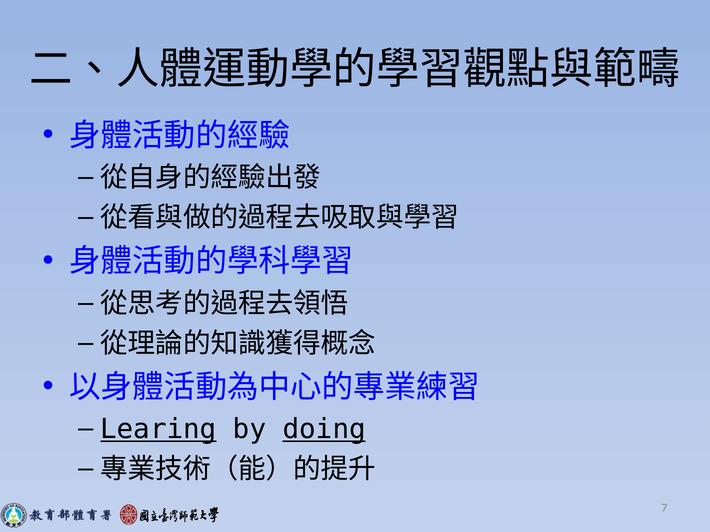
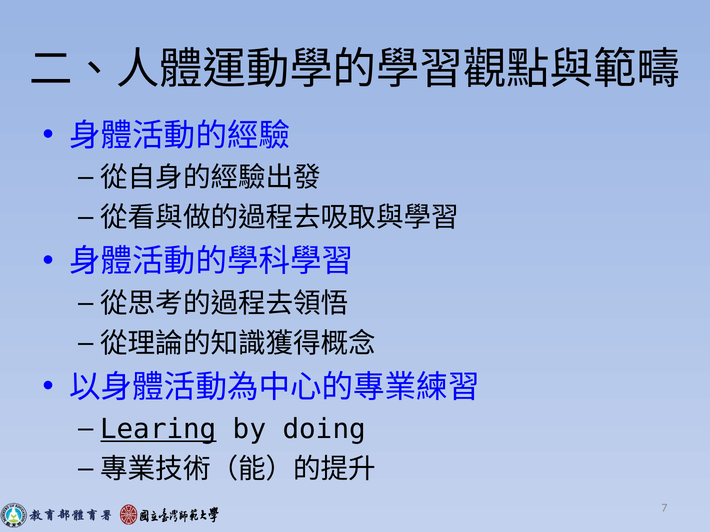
doing underline: present -> none
